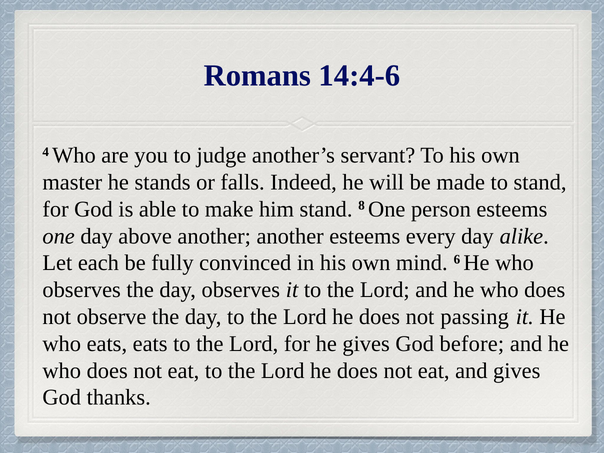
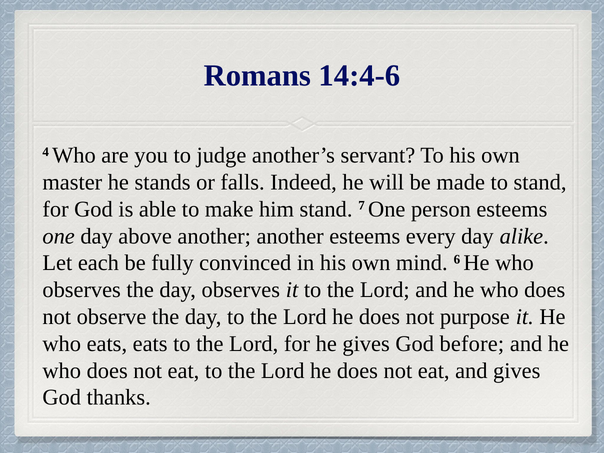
8: 8 -> 7
passing: passing -> purpose
